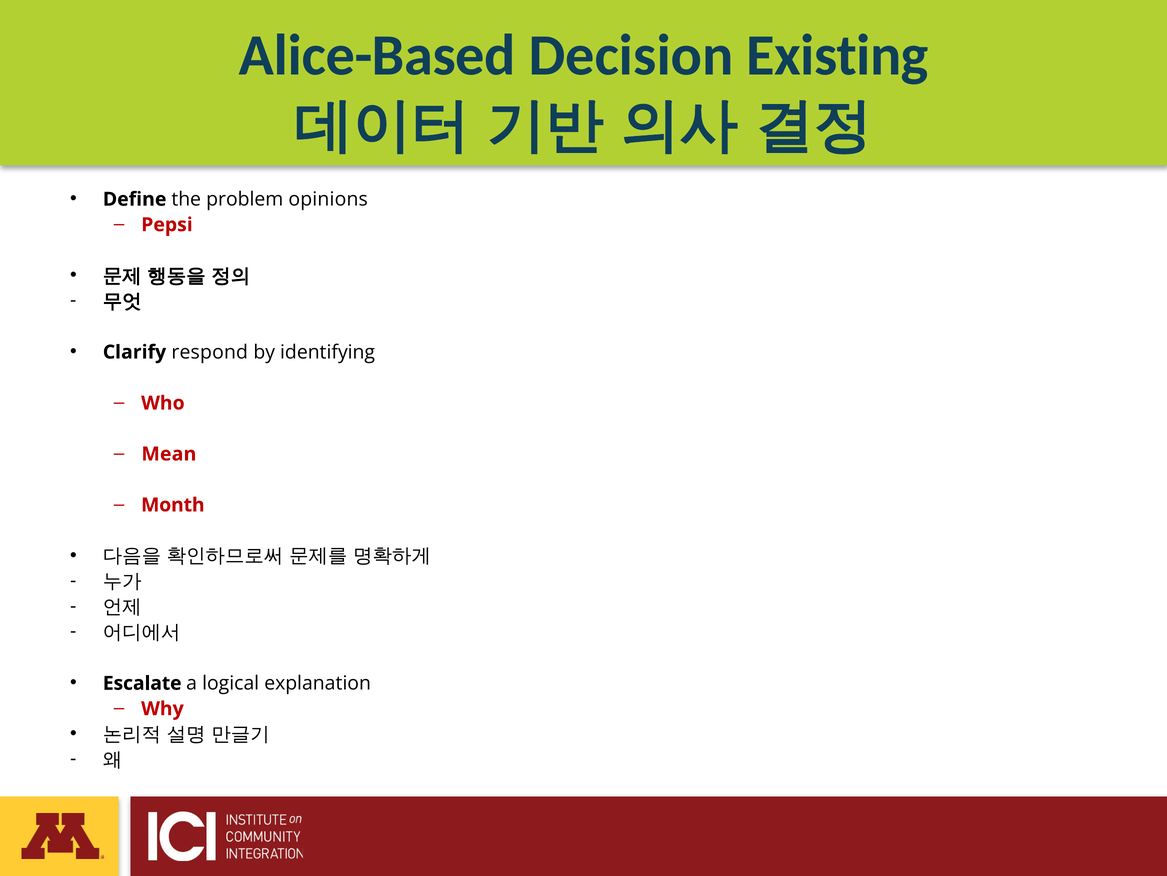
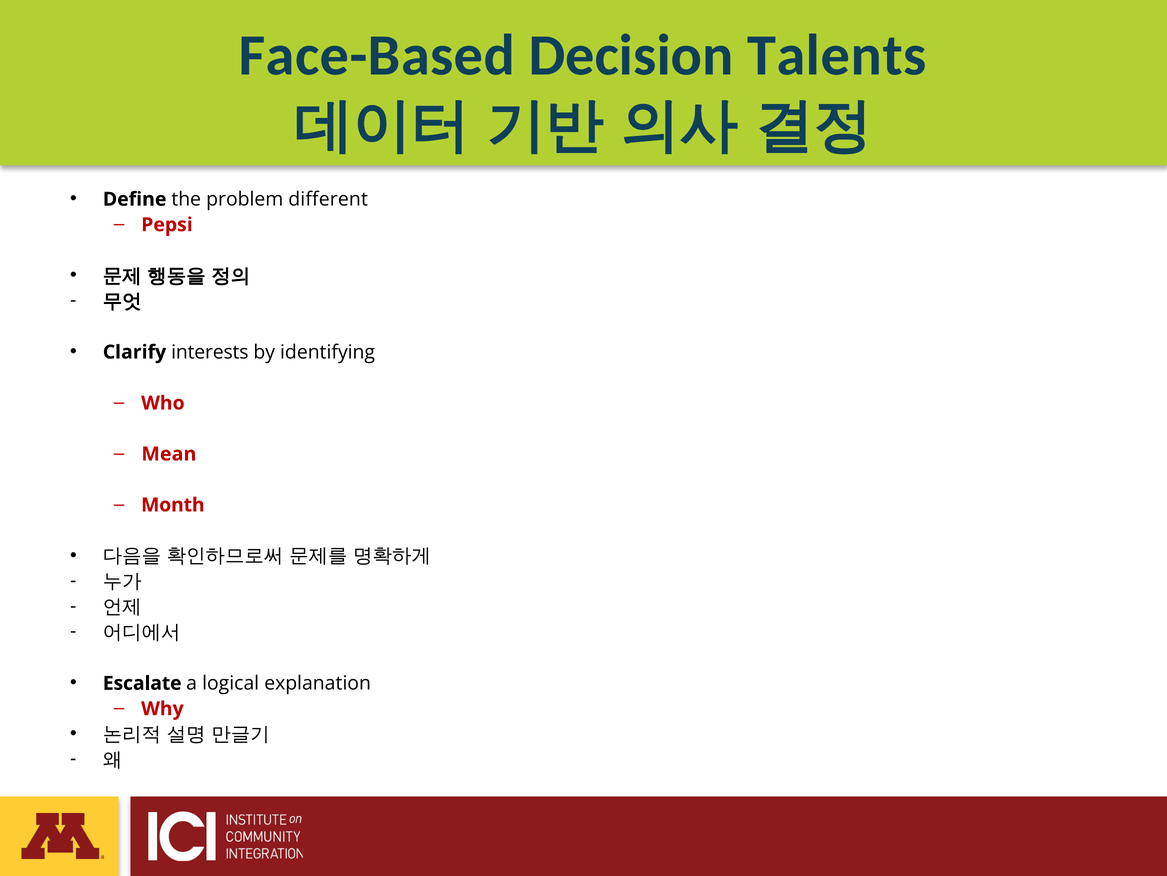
Alice-Based: Alice-Based -> Face-Based
Existing: Existing -> Talents
opinions: opinions -> different
respond: respond -> interests
